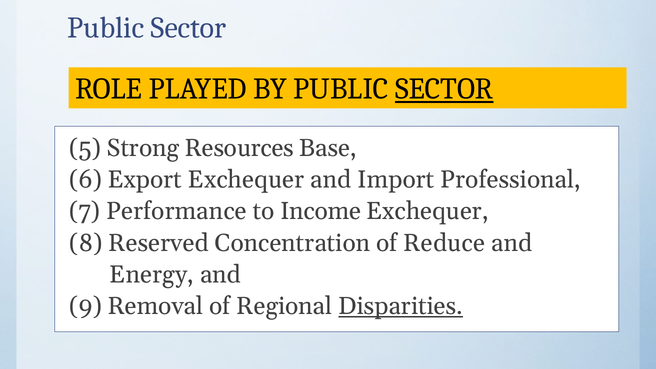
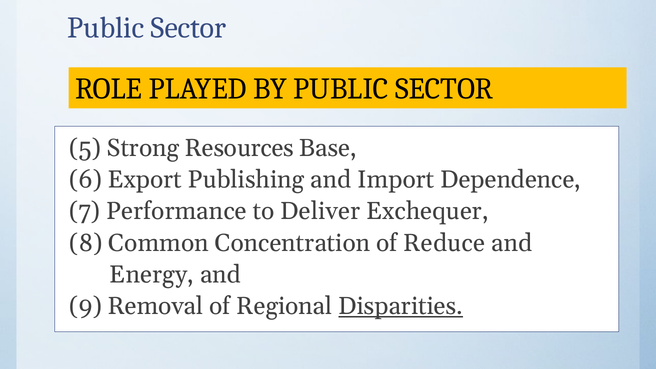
SECTOR at (444, 89) underline: present -> none
Export Exchequer: Exchequer -> Publishing
Professional: Professional -> Dependence
Income: Income -> Deliver
Reserved: Reserved -> Common
